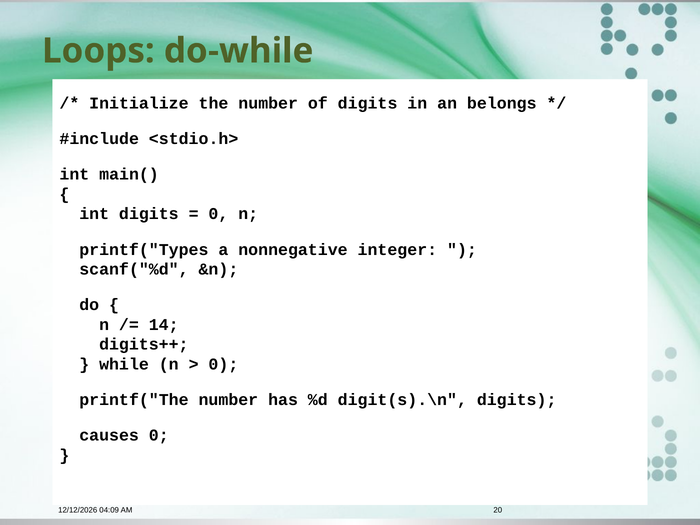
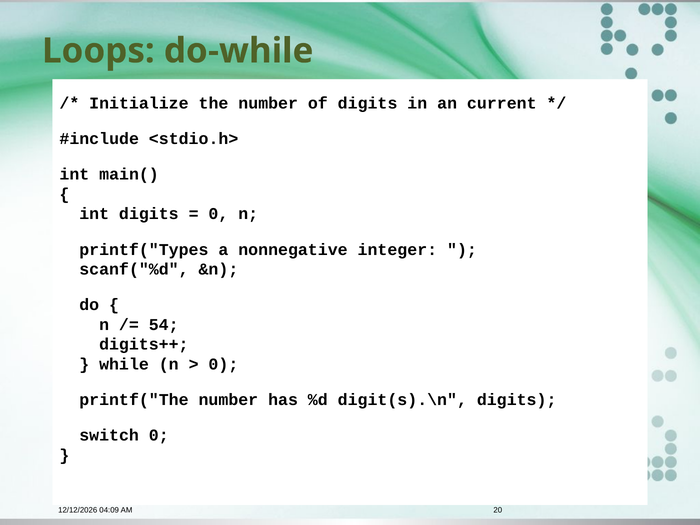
belongs: belongs -> current
14: 14 -> 54
causes: causes -> switch
